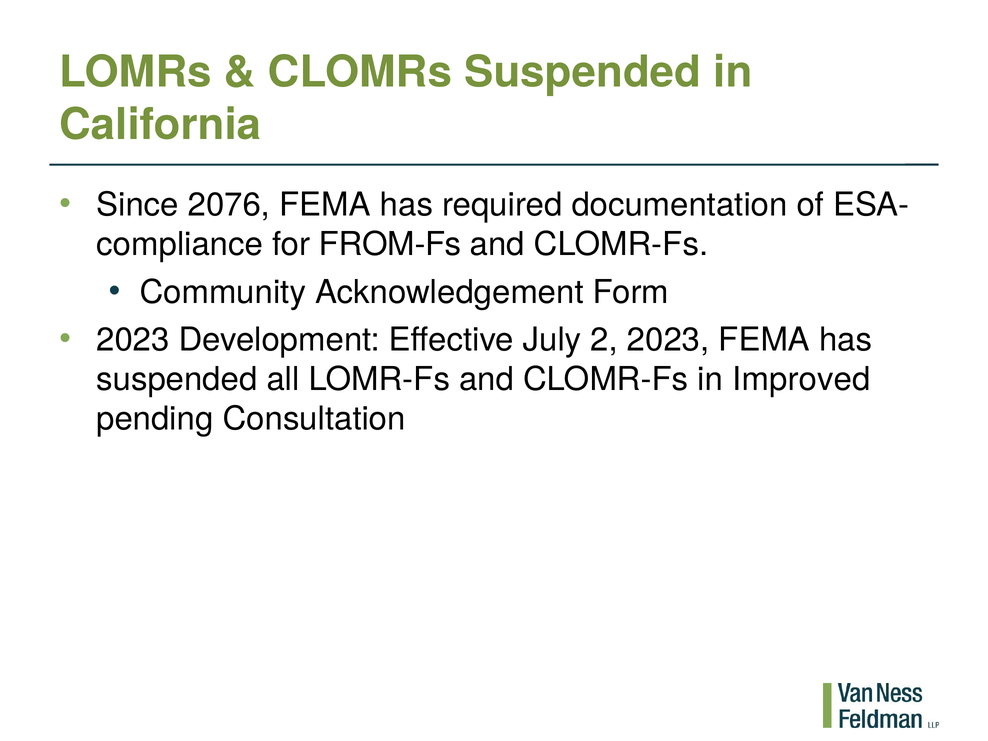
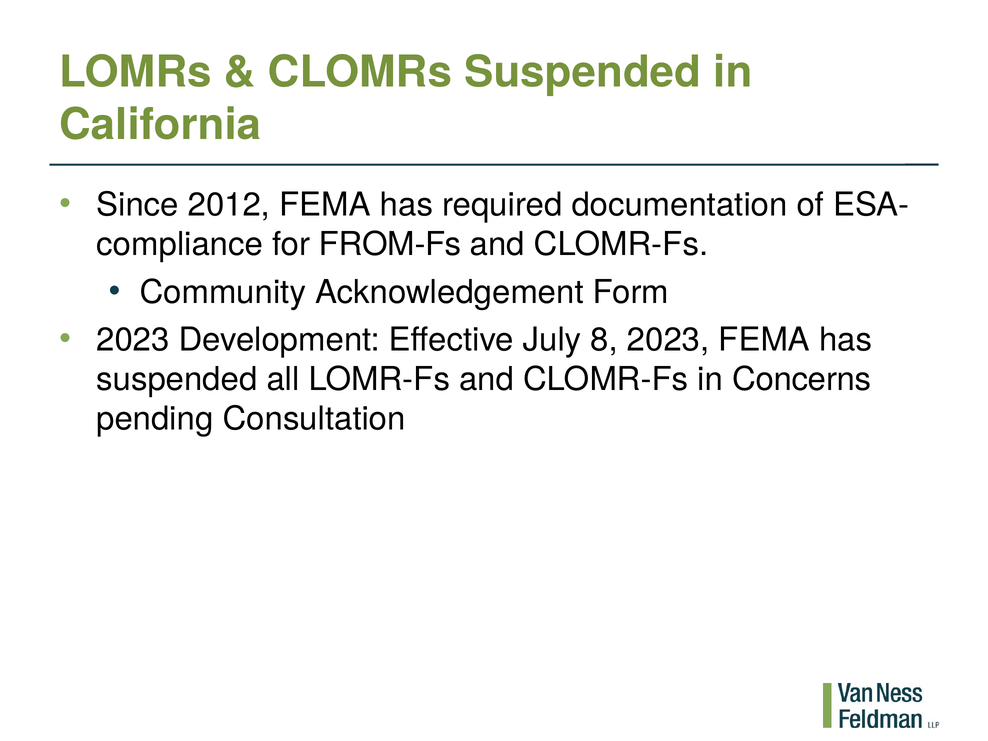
2076: 2076 -> 2012
2: 2 -> 8
Improved: Improved -> Concerns
